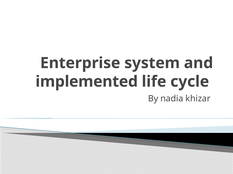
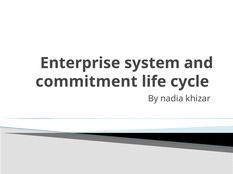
implemented: implemented -> commitment
